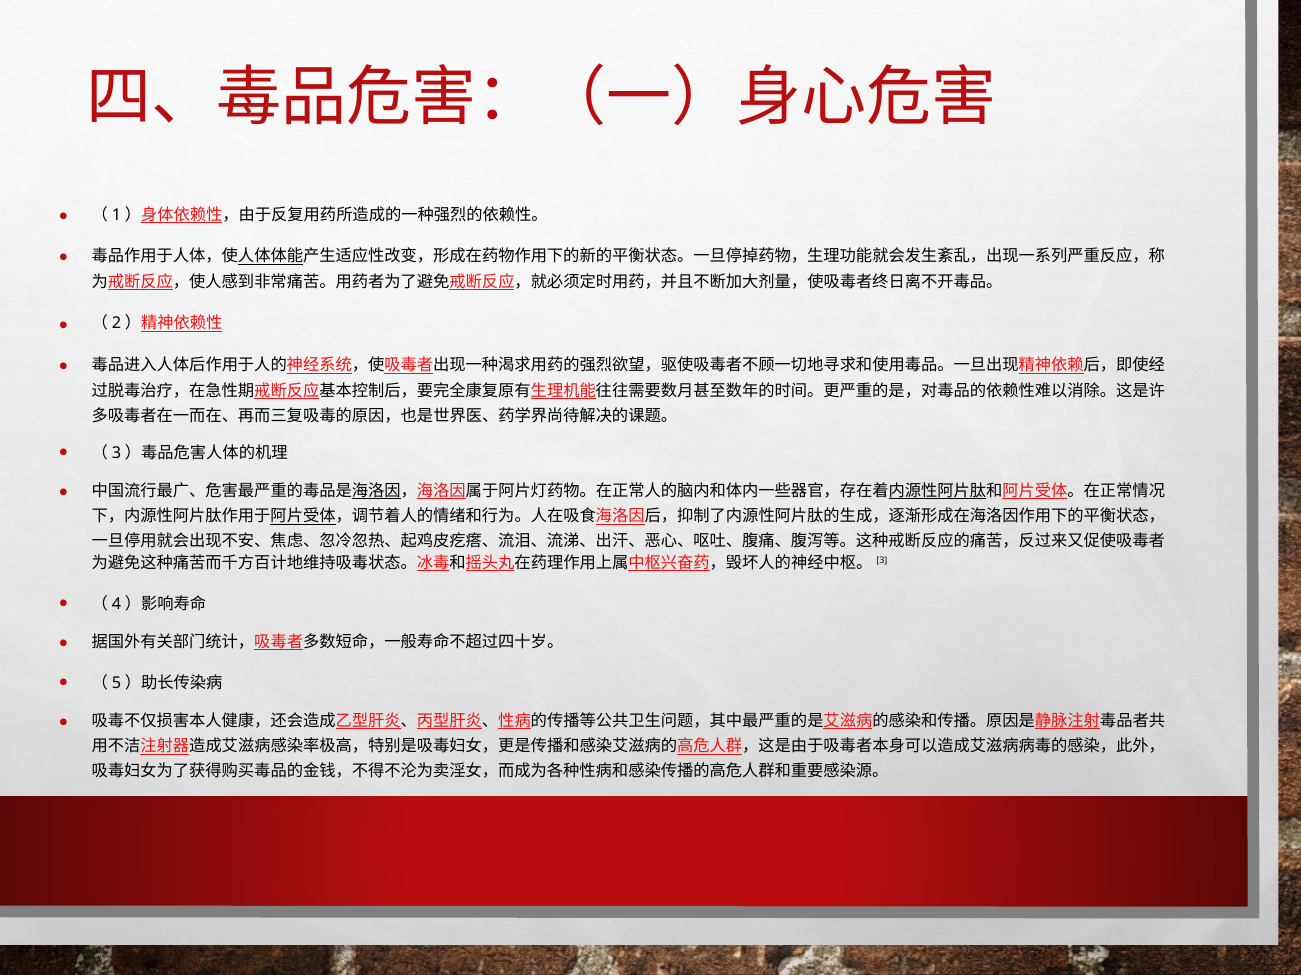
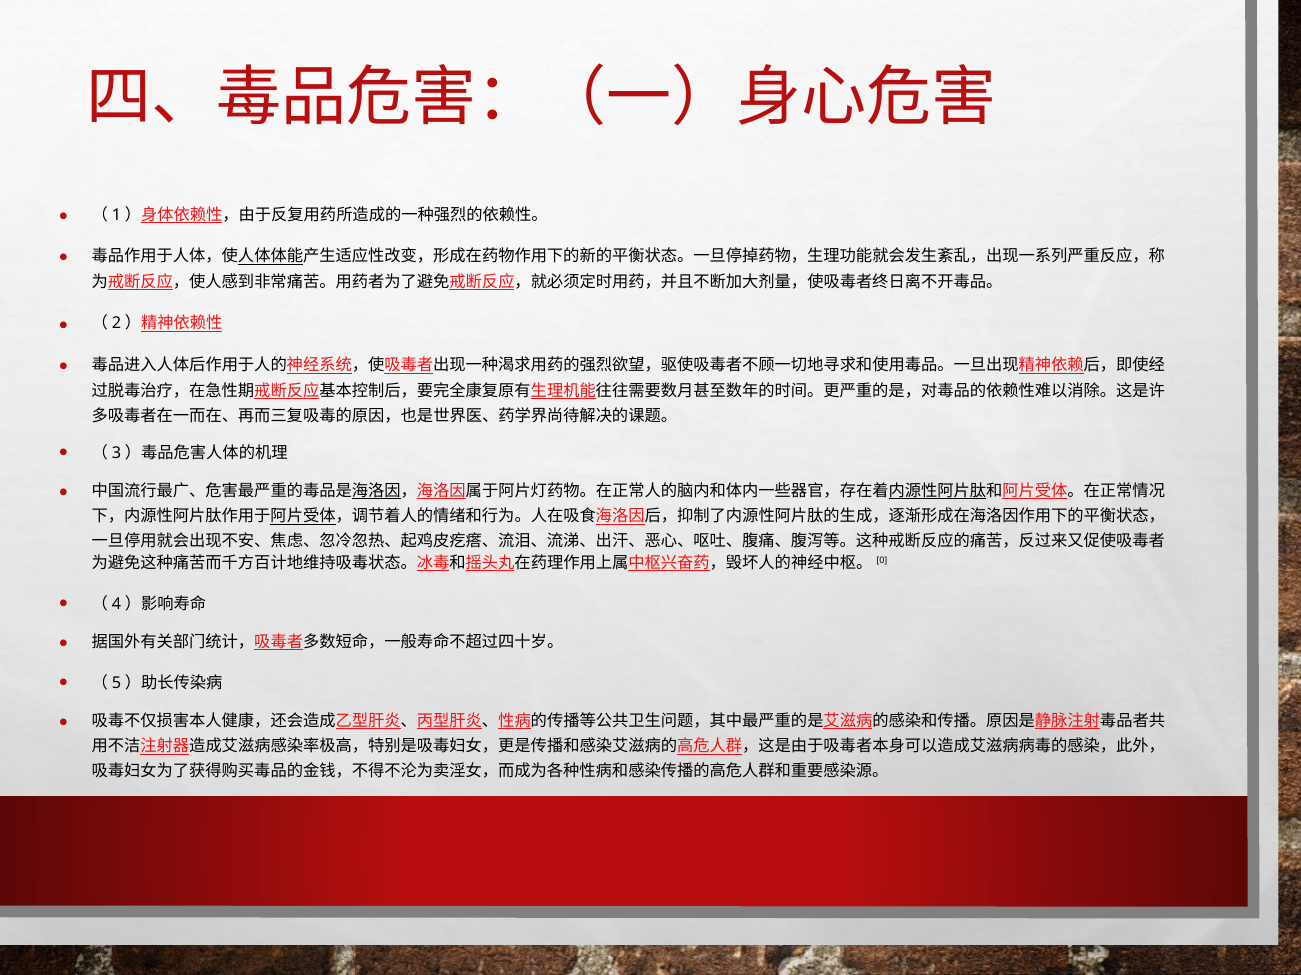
3: 3 -> 0
